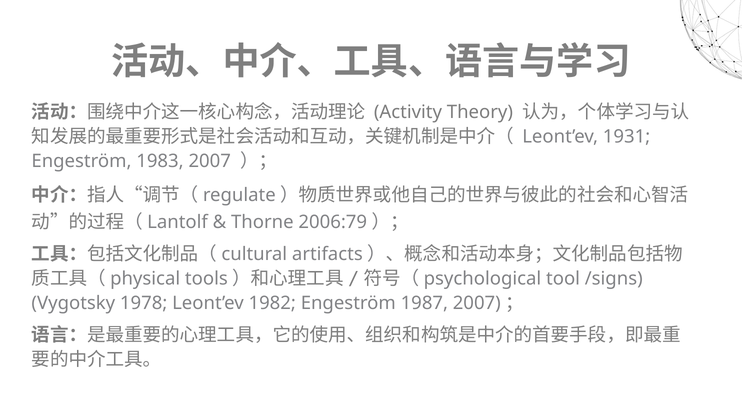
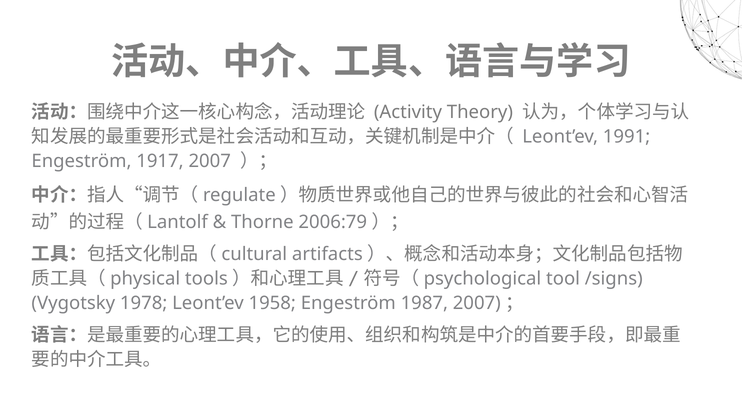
1931: 1931 -> 1991
1983: 1983 -> 1917
1982: 1982 -> 1958
